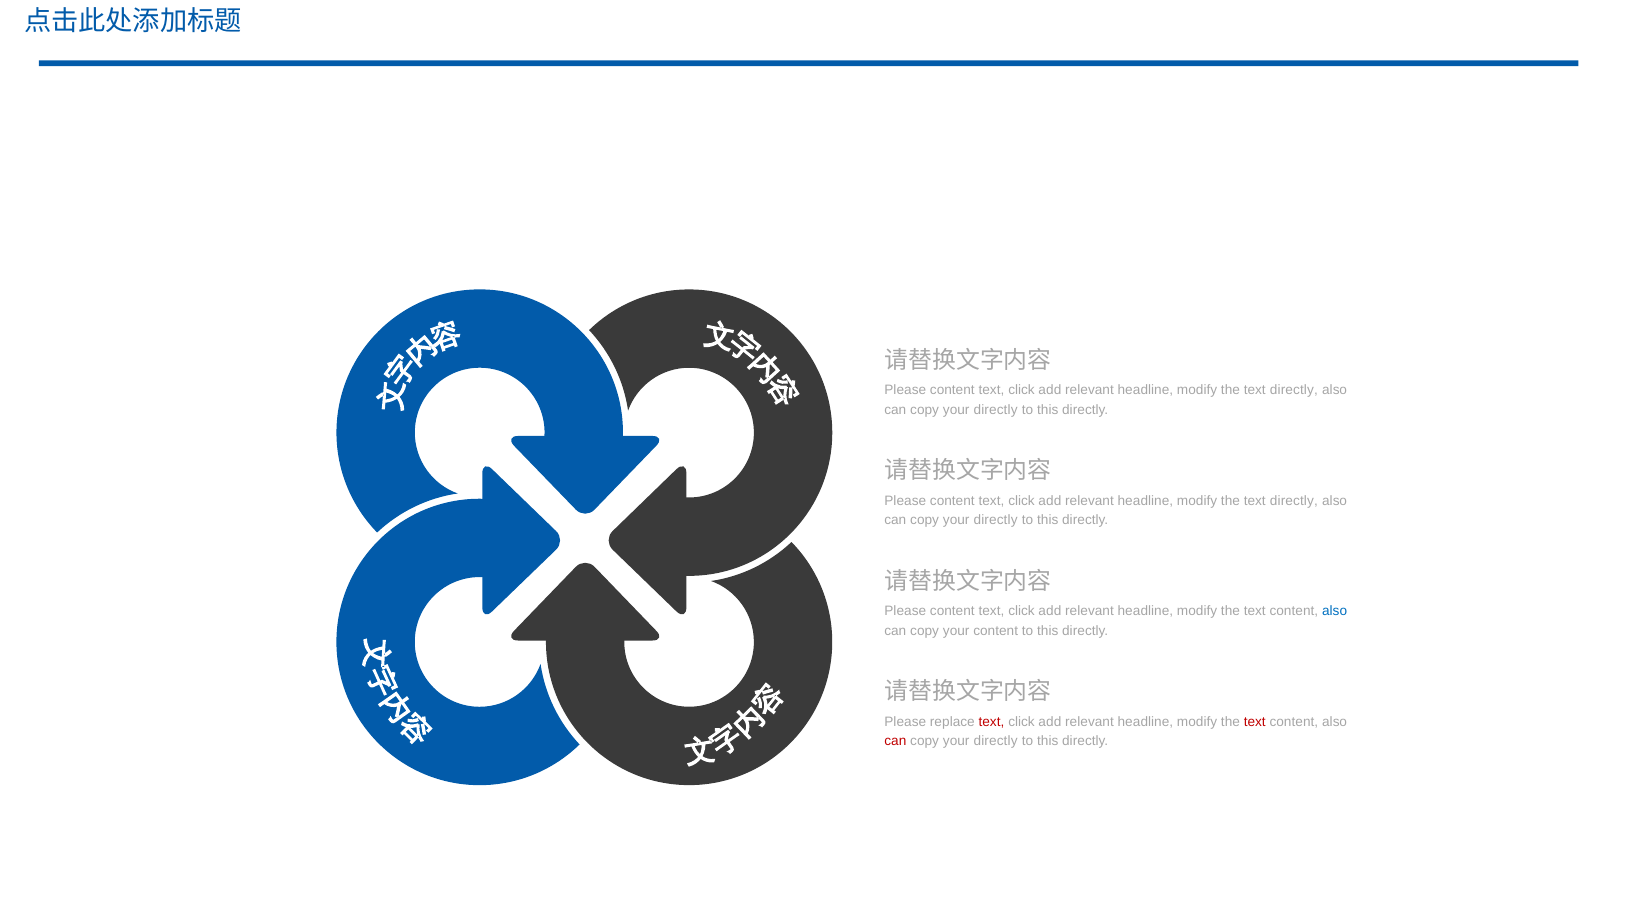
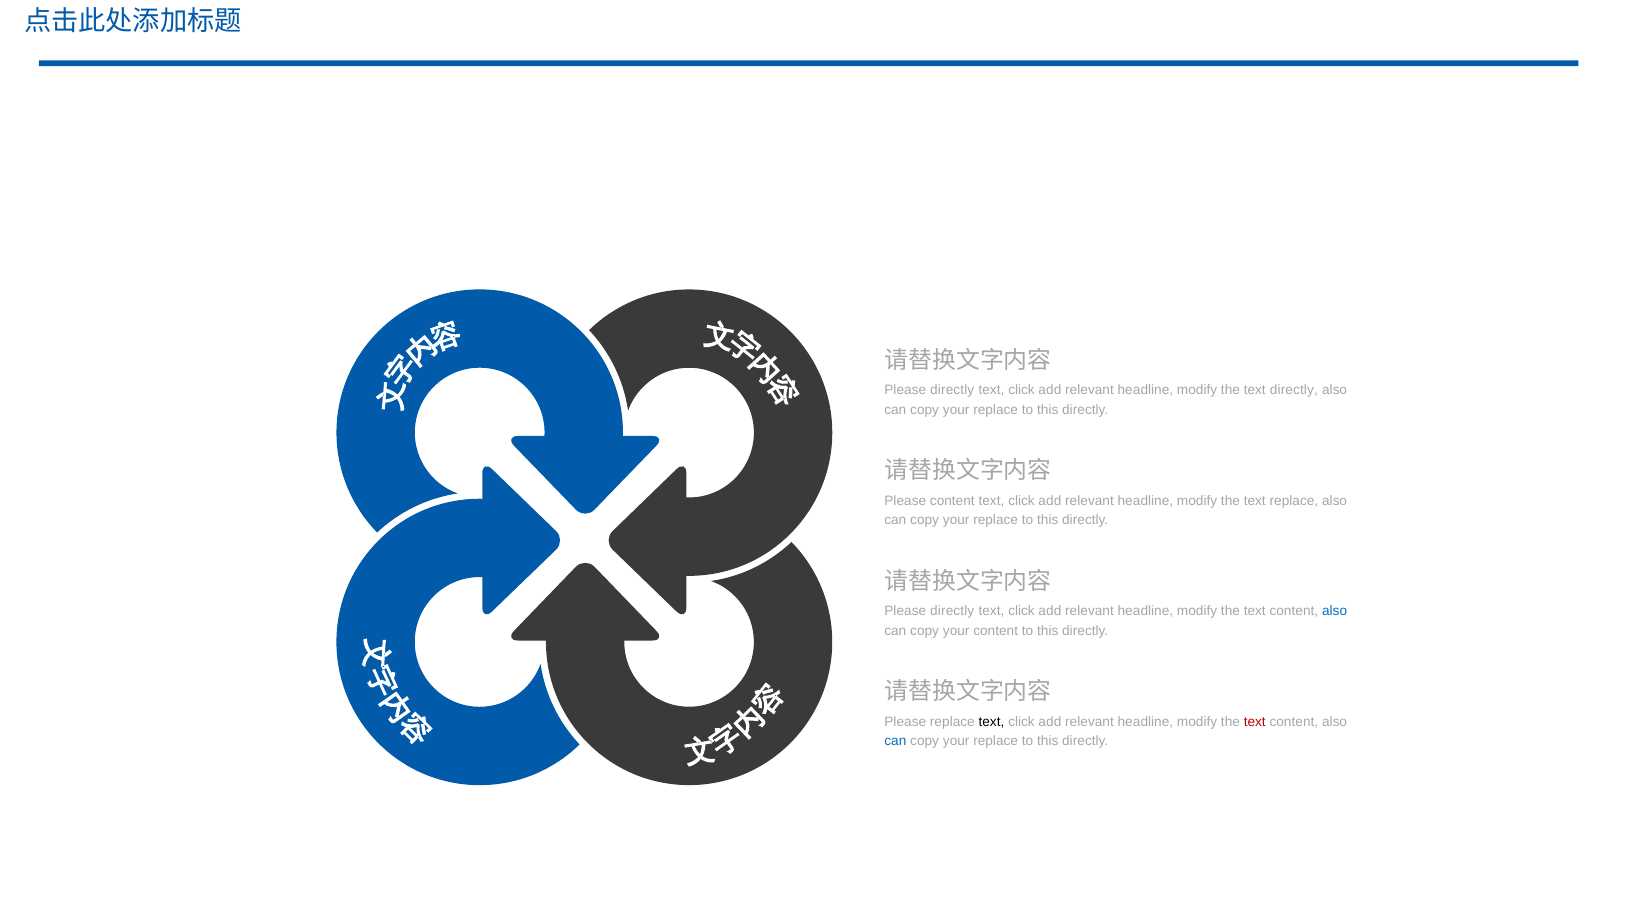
content at (952, 390): content -> directly
directly at (996, 410): directly -> replace
directly at (1294, 501): directly -> replace
directly at (996, 520): directly -> replace
content at (952, 611): content -> directly
text at (991, 722) colour: red -> black
can at (895, 741) colour: red -> blue
directly at (996, 741): directly -> replace
